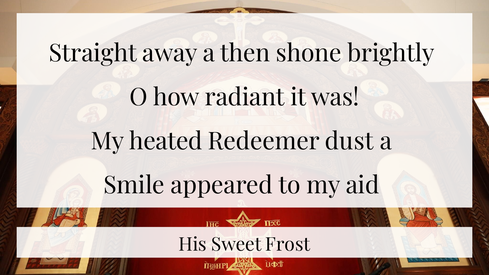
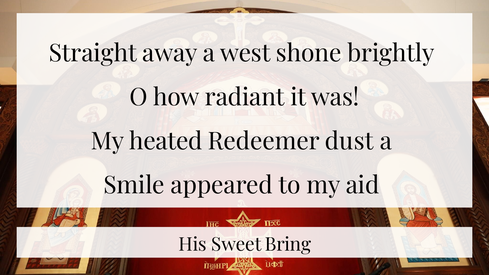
then: then -> west
Frost: Frost -> Bring
